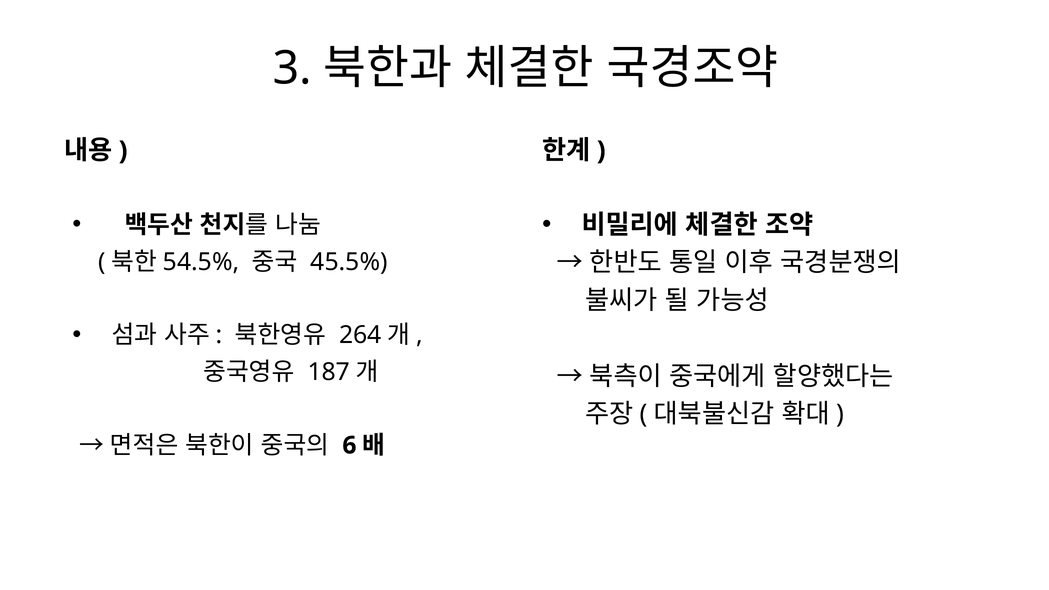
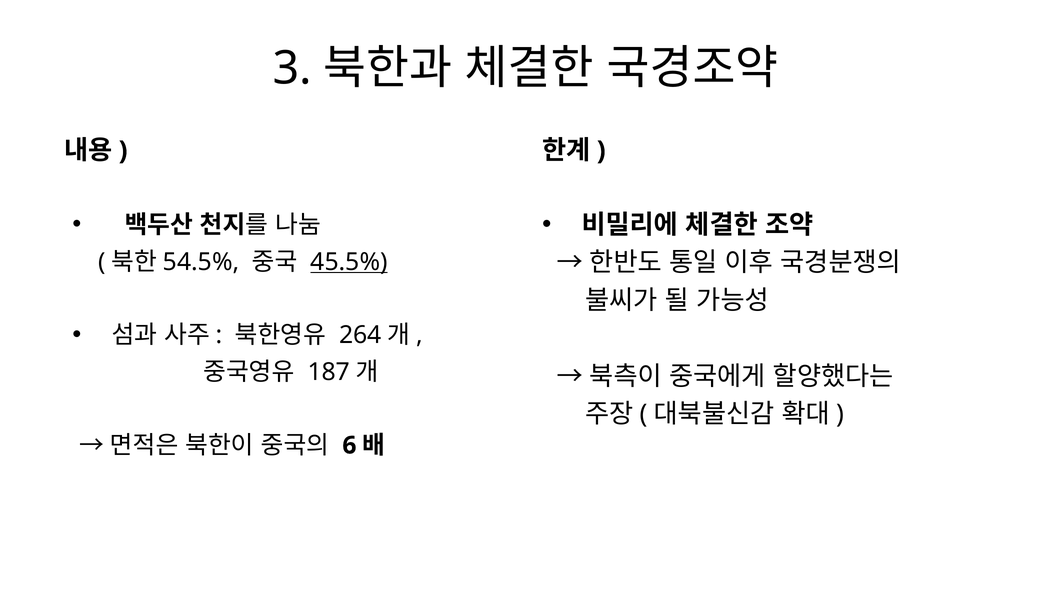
45.5% underline: none -> present
